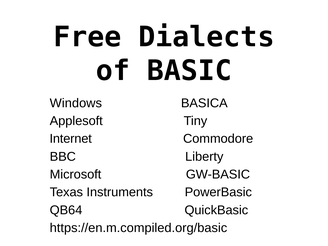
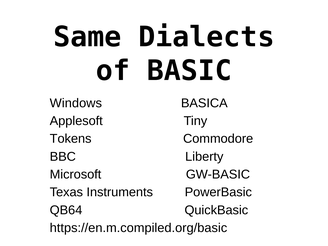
Free: Free -> Same
Internet: Internet -> Tokens
